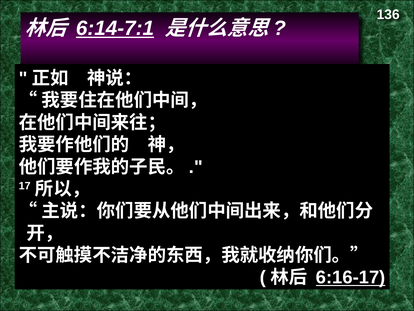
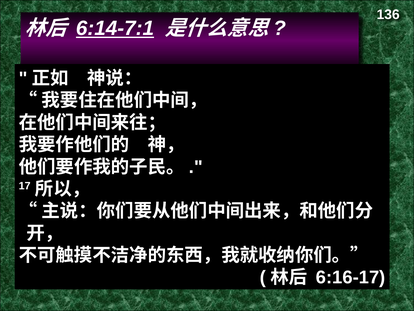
6:16-17 underline: present -> none
